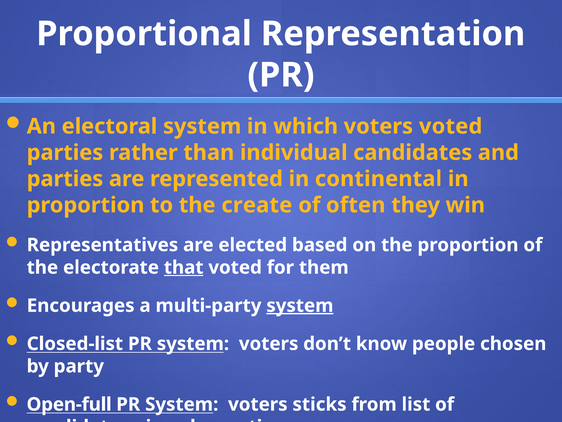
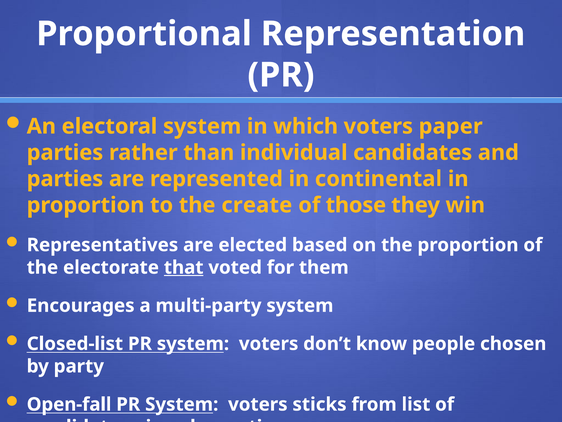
voters voted: voted -> paper
often: often -> those
system at (300, 305) underline: present -> none
Open-full: Open-full -> Open-fall
